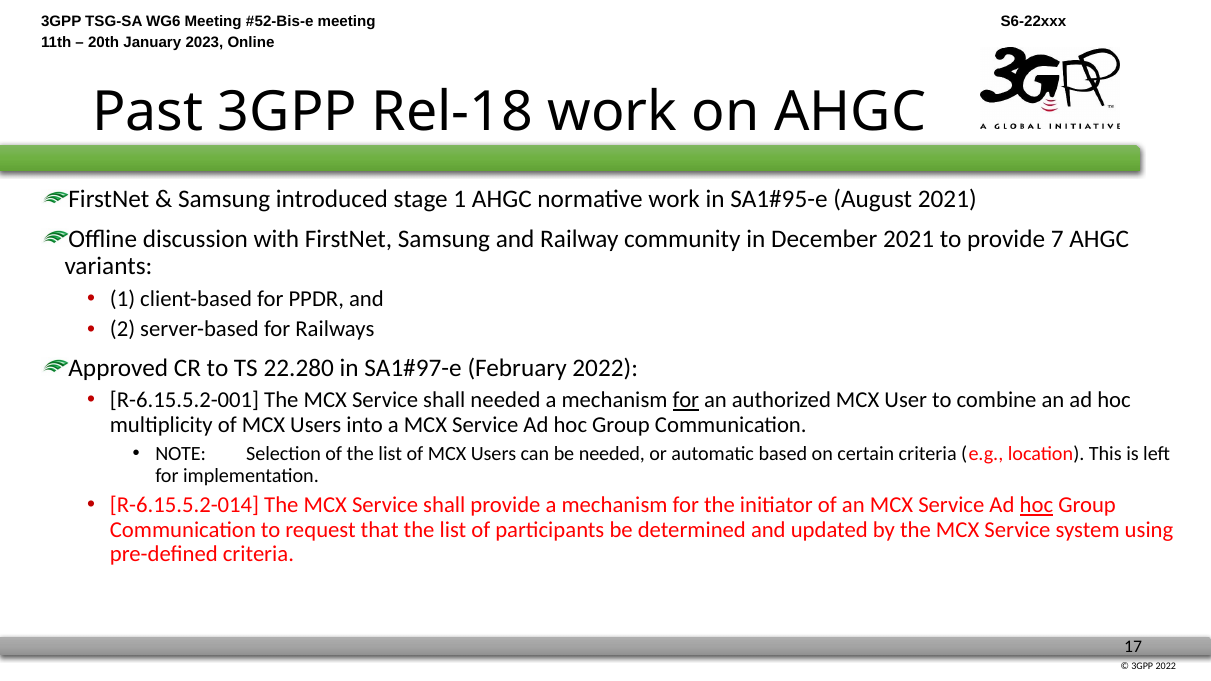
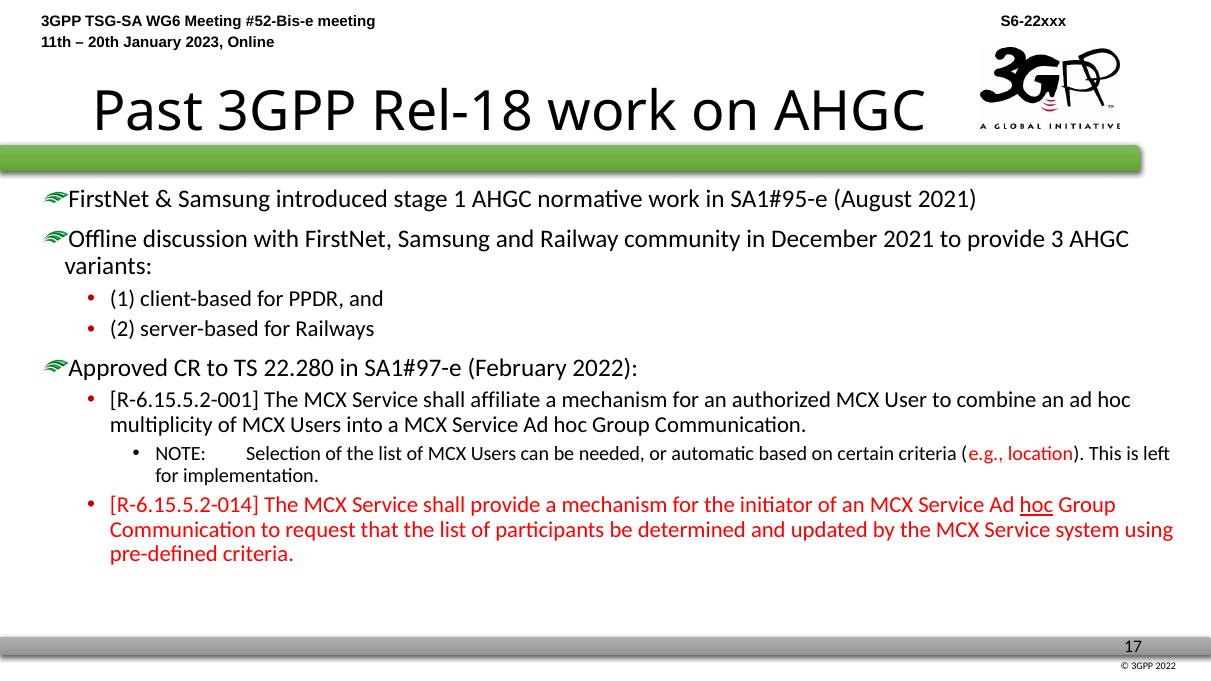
7: 7 -> 3
shall needed: needed -> affiliate
for at (686, 400) underline: present -> none
